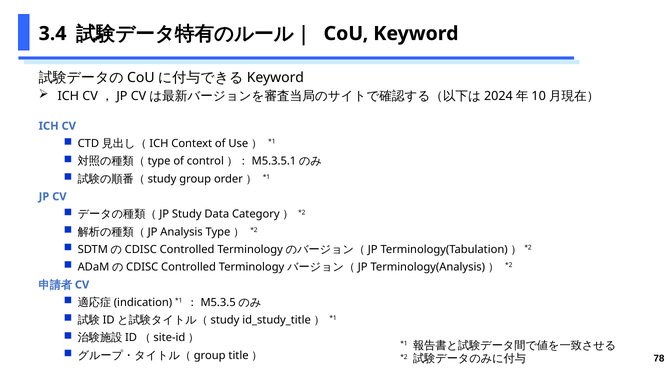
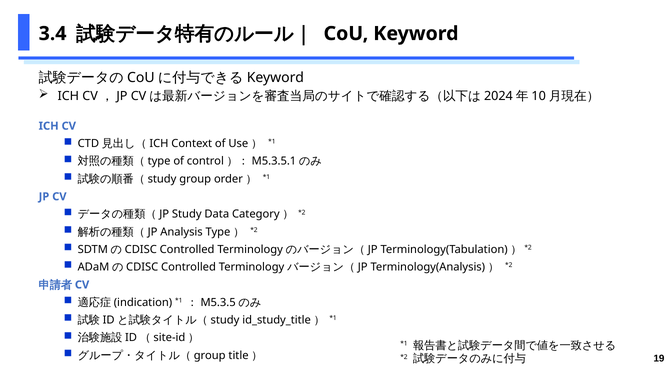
78: 78 -> 19
